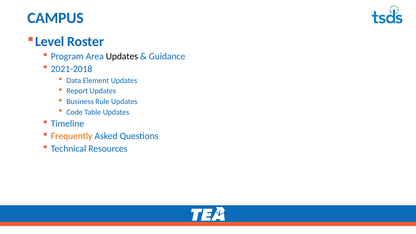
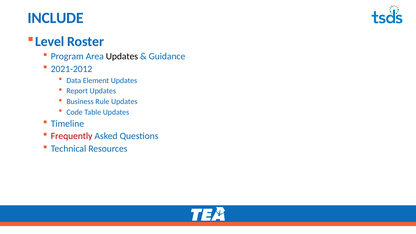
CAMPUS: CAMPUS -> INCLUDE
2021-2018: 2021-2018 -> 2021-2012
Frequently colour: orange -> red
